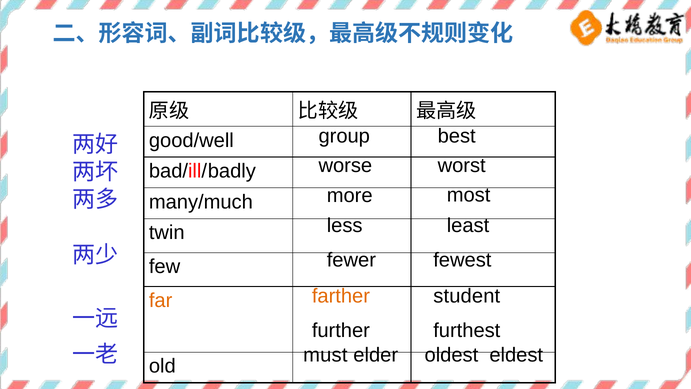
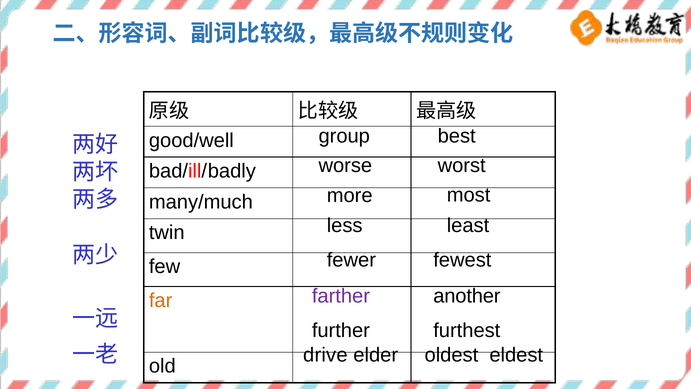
farther colour: orange -> purple
student: student -> another
must: must -> drive
